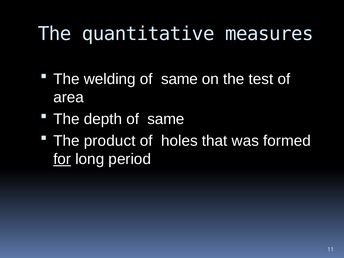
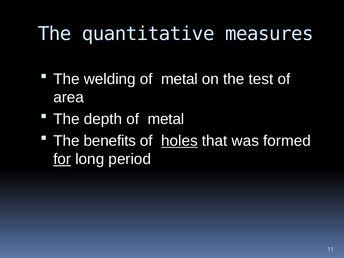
same at (180, 79): same -> metal
depth of same: same -> metal
product: product -> benefits
holes underline: none -> present
